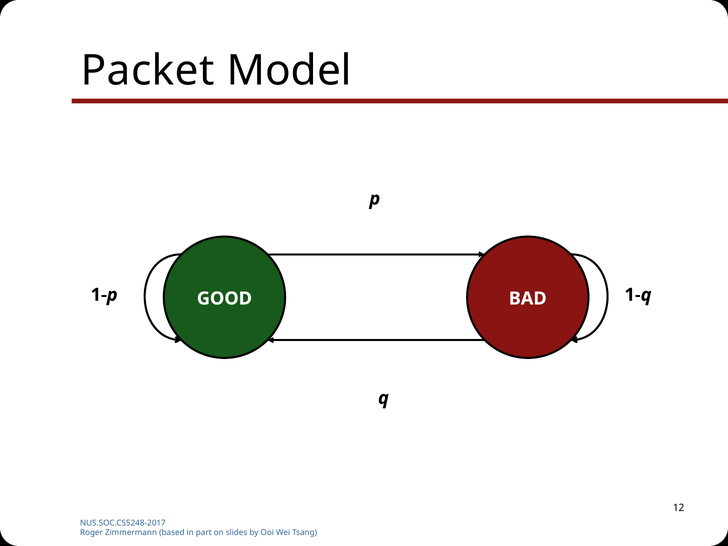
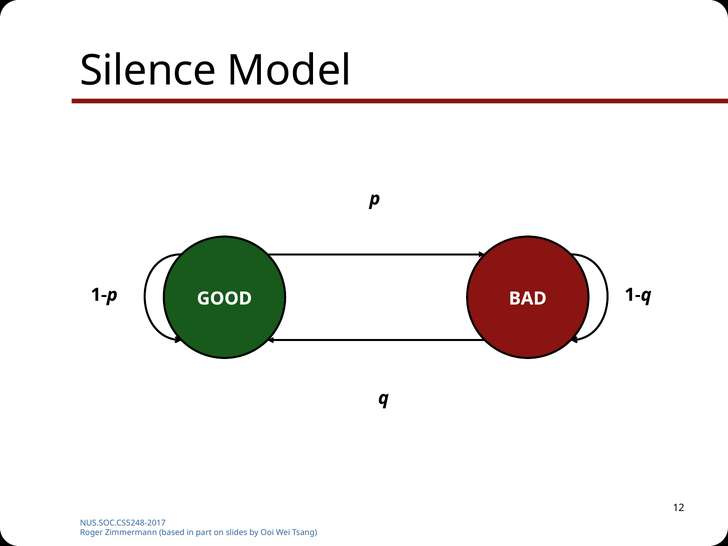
Packet: Packet -> Silence
